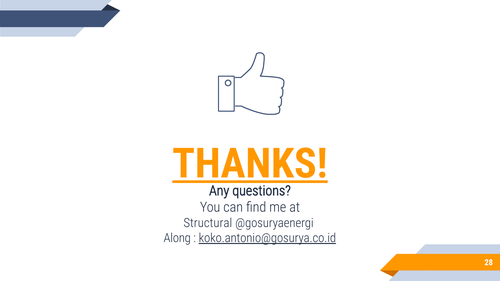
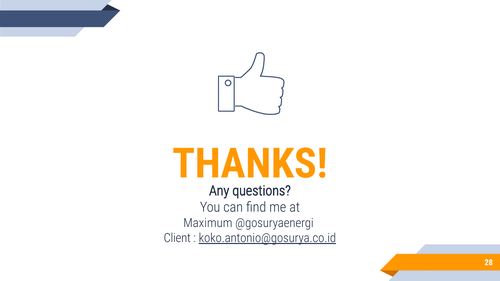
THANKS underline: present -> none
Structural: Structural -> Maximum
Along: Along -> Client
